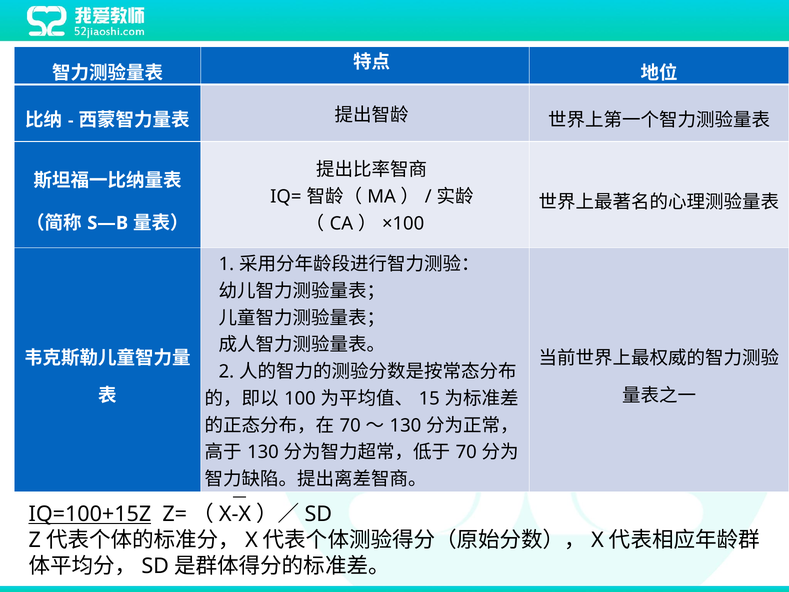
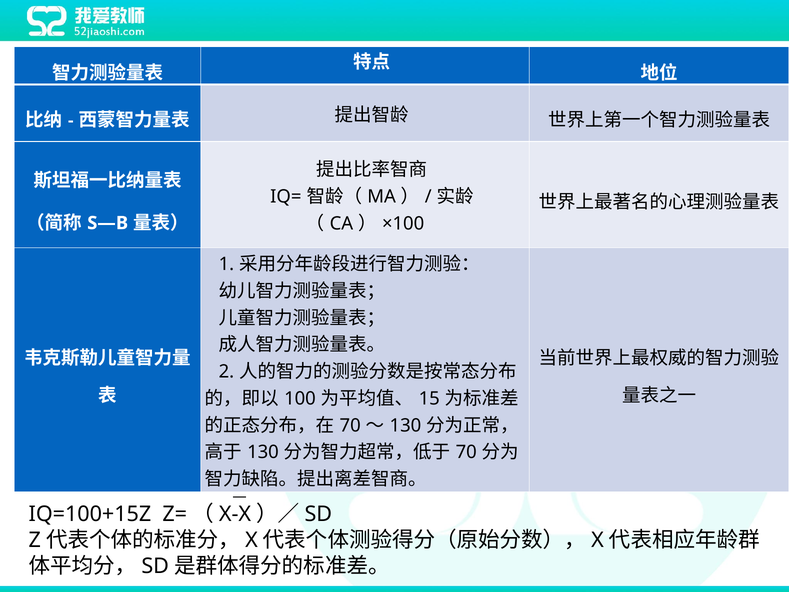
IQ=100+15Z underline: present -> none
